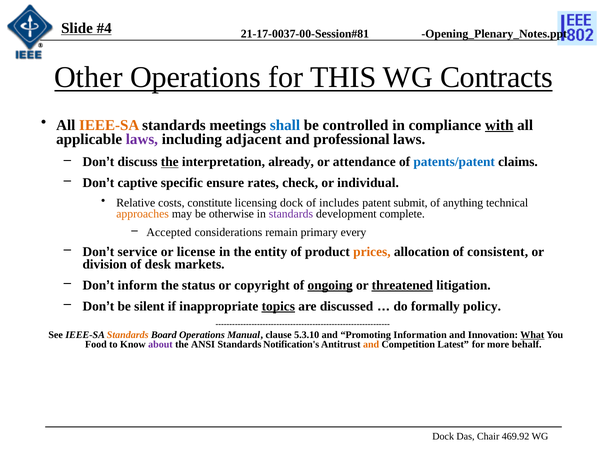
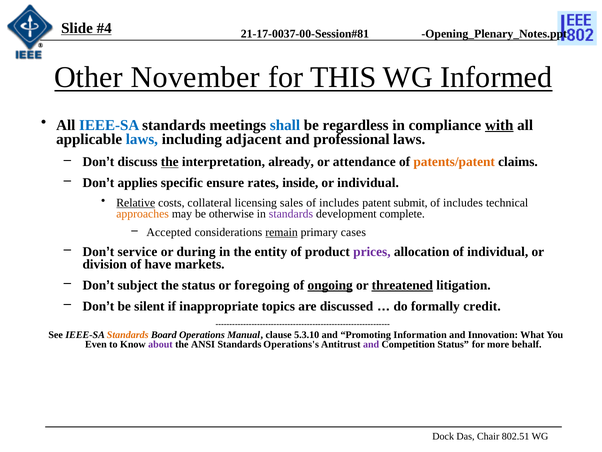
Other Operations: Operations -> November
Contracts: Contracts -> Informed
IEEE-SA at (109, 125) colour: orange -> blue
controlled: controlled -> regardless
laws at (142, 139) colour: purple -> blue
patents/patent colour: blue -> orange
captive: captive -> applies
check: check -> inside
Relative underline: none -> present
constitute: constitute -> collateral
licensing dock: dock -> sales
anything at (463, 202): anything -> includes
remain underline: none -> present
every: every -> cases
license: license -> during
prices colour: orange -> purple
of consistent: consistent -> individual
desk: desk -> have
inform: inform -> subject
copyright: copyright -> foregoing
topics underline: present -> none
policy: policy -> credit
What underline: present -> none
Food: Food -> Even
Notification's: Notification's -> Operations's
and at (371, 344) colour: orange -> purple
Competition Latest: Latest -> Status
469.92: 469.92 -> 802.51
